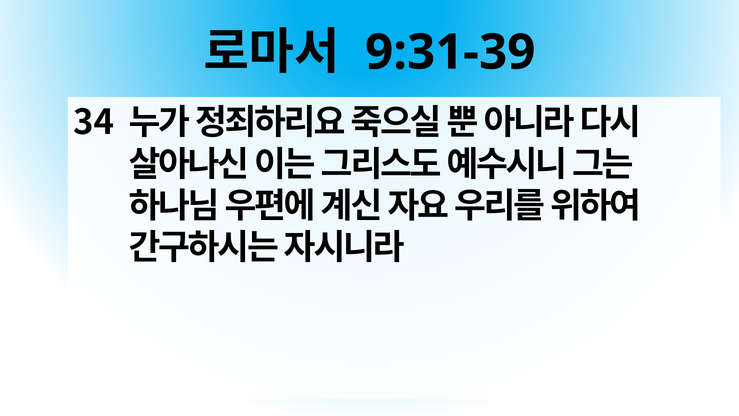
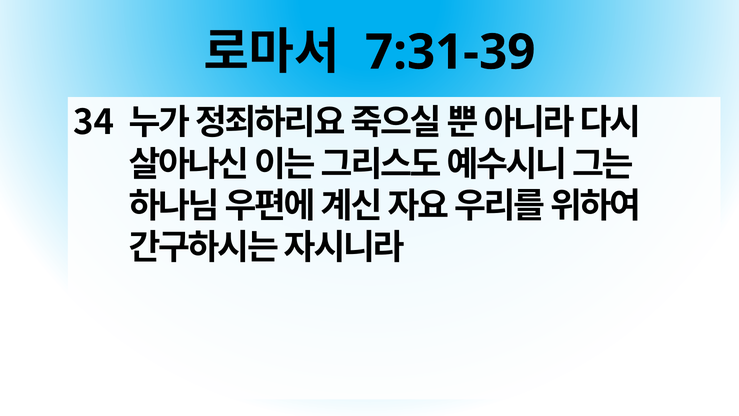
9:31-39: 9:31-39 -> 7:31-39
